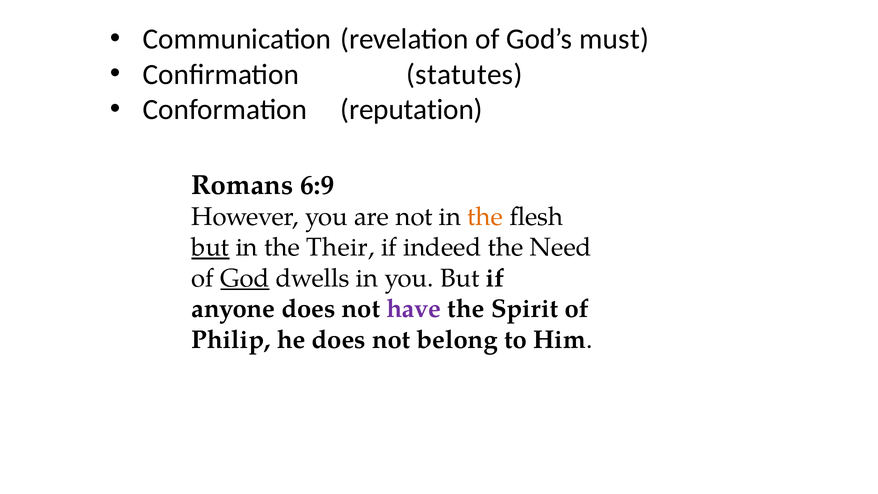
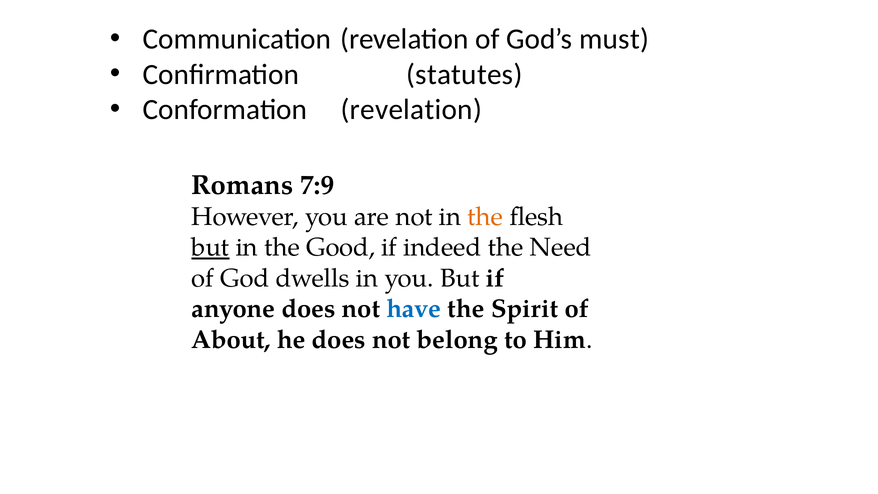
Conformation reputation: reputation -> revelation
6:9: 6:9 -> 7:9
Their: Their -> Good
God underline: present -> none
have colour: purple -> blue
Philip: Philip -> About
